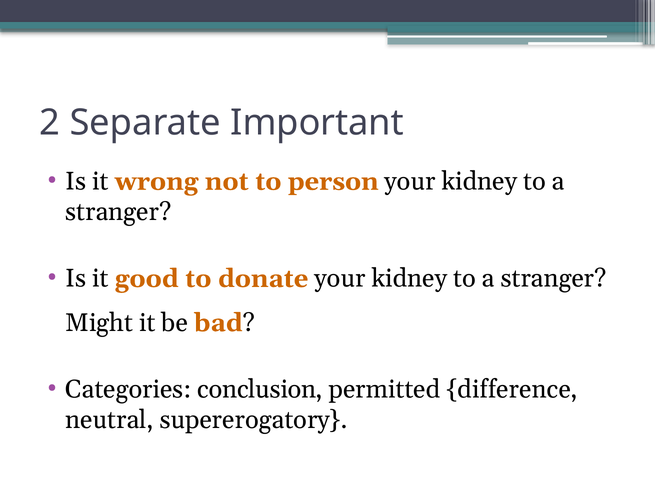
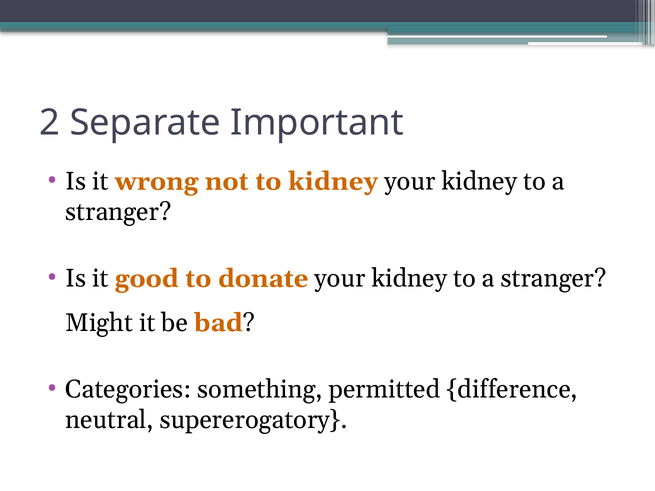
to person: person -> kidney
conclusion: conclusion -> something
